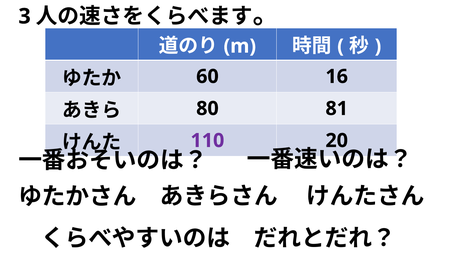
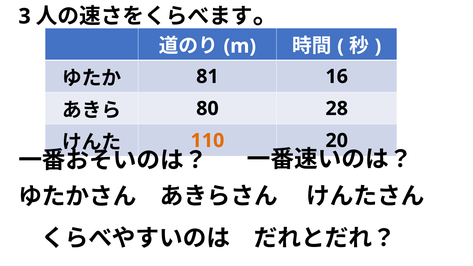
60: 60 -> 81
81: 81 -> 28
110 colour: purple -> orange
